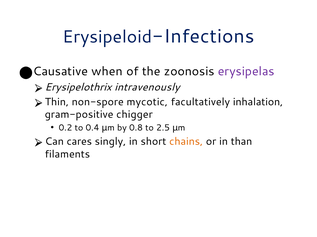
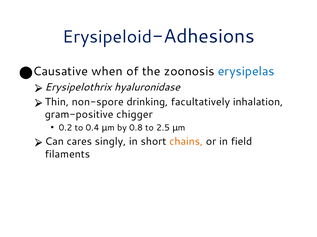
Infections: Infections -> Adhesions
erysipelas colour: purple -> blue
intravenously: intravenously -> hyaluronidase
mycotic: mycotic -> drinking
than: than -> field
